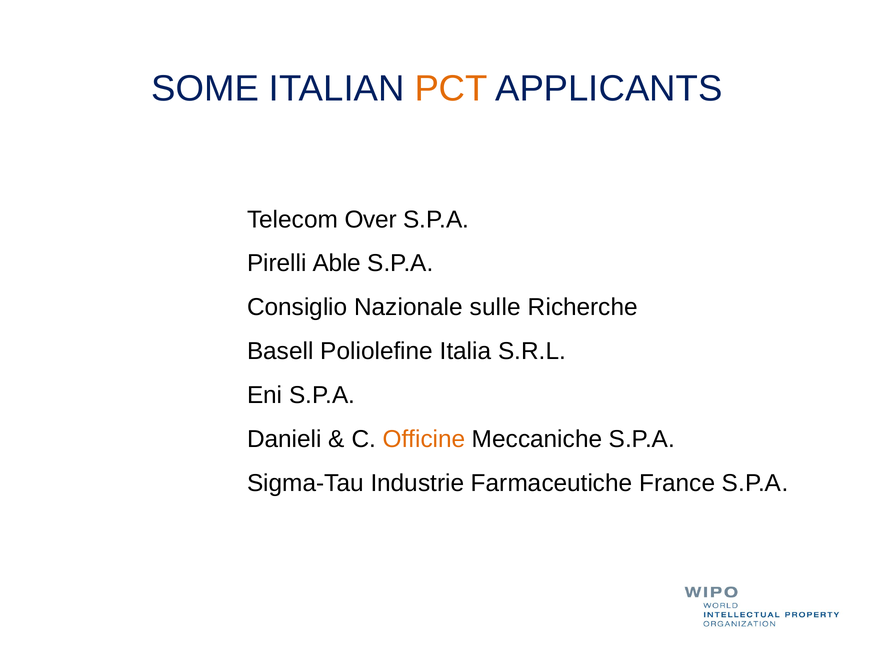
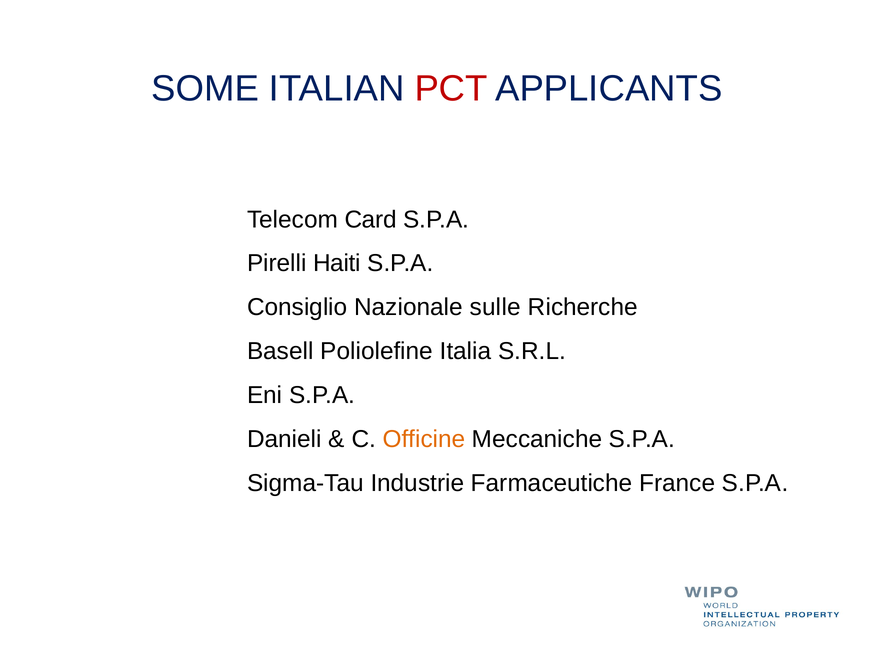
PCT colour: orange -> red
Over: Over -> Card
Able: Able -> Haiti
